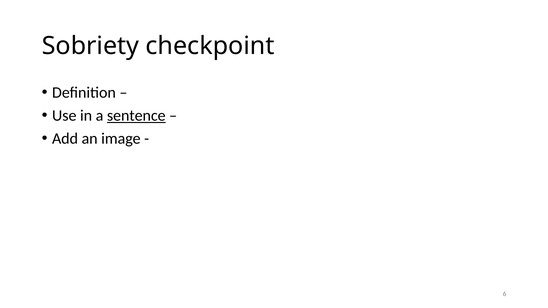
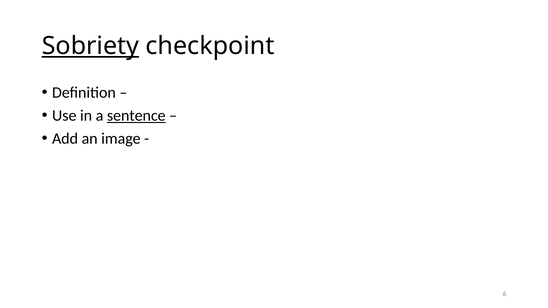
Sobriety underline: none -> present
